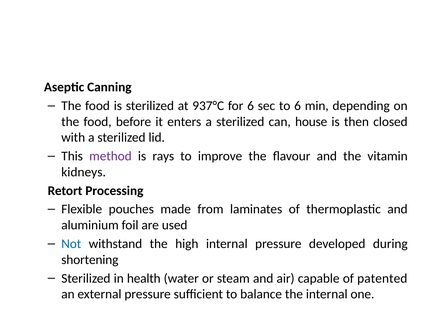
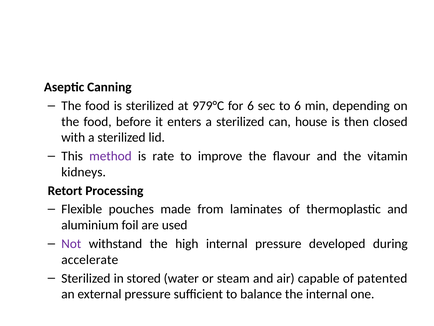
937°C: 937°C -> 979°C
rays: rays -> rate
Not colour: blue -> purple
shortening: shortening -> accelerate
health: health -> stored
